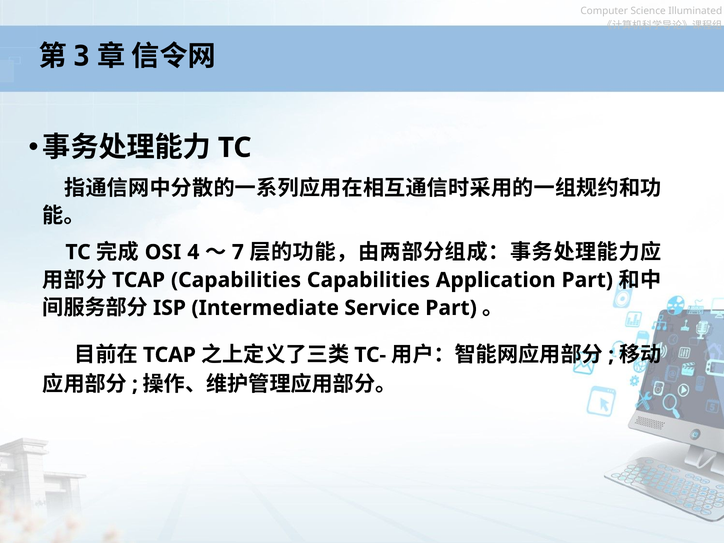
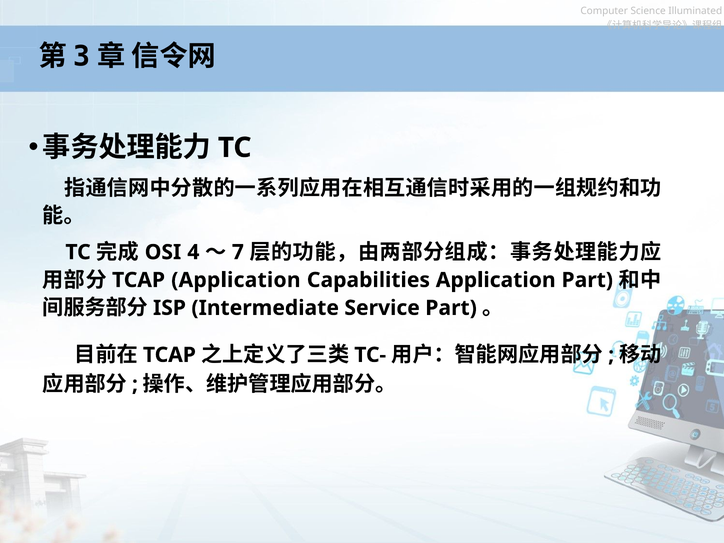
Capabilities at (236, 280): Capabilities -> Application
